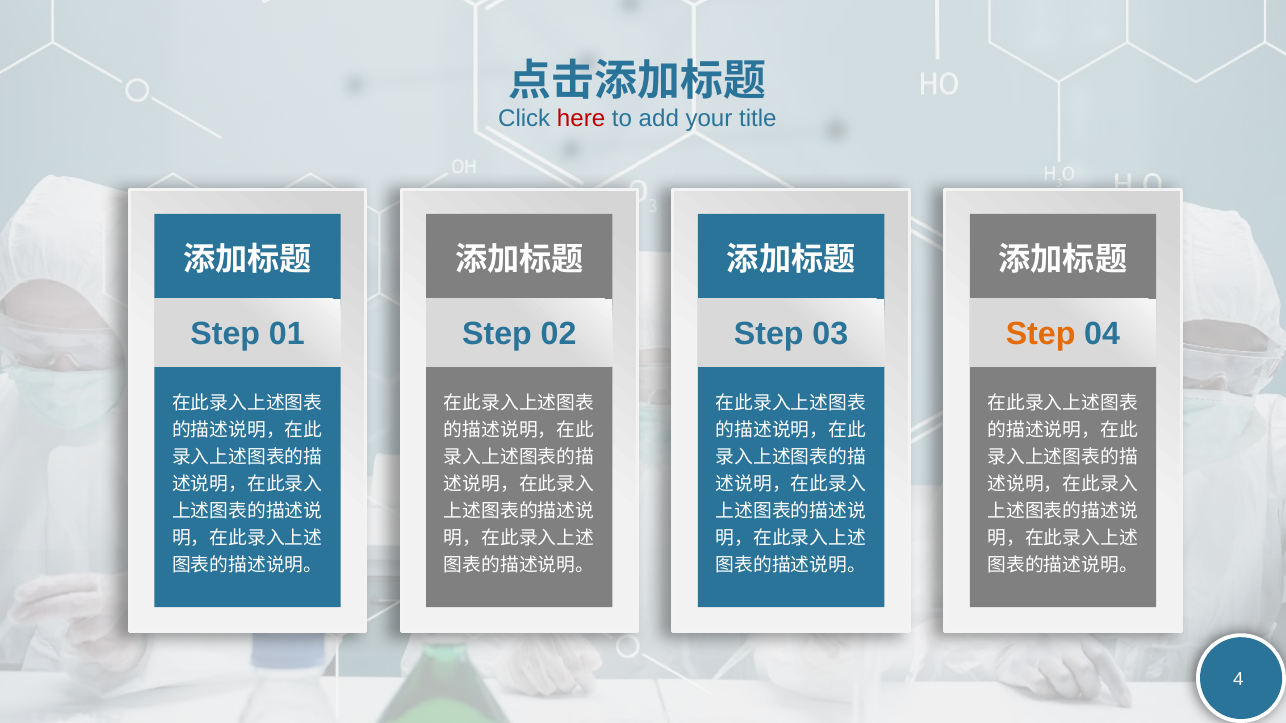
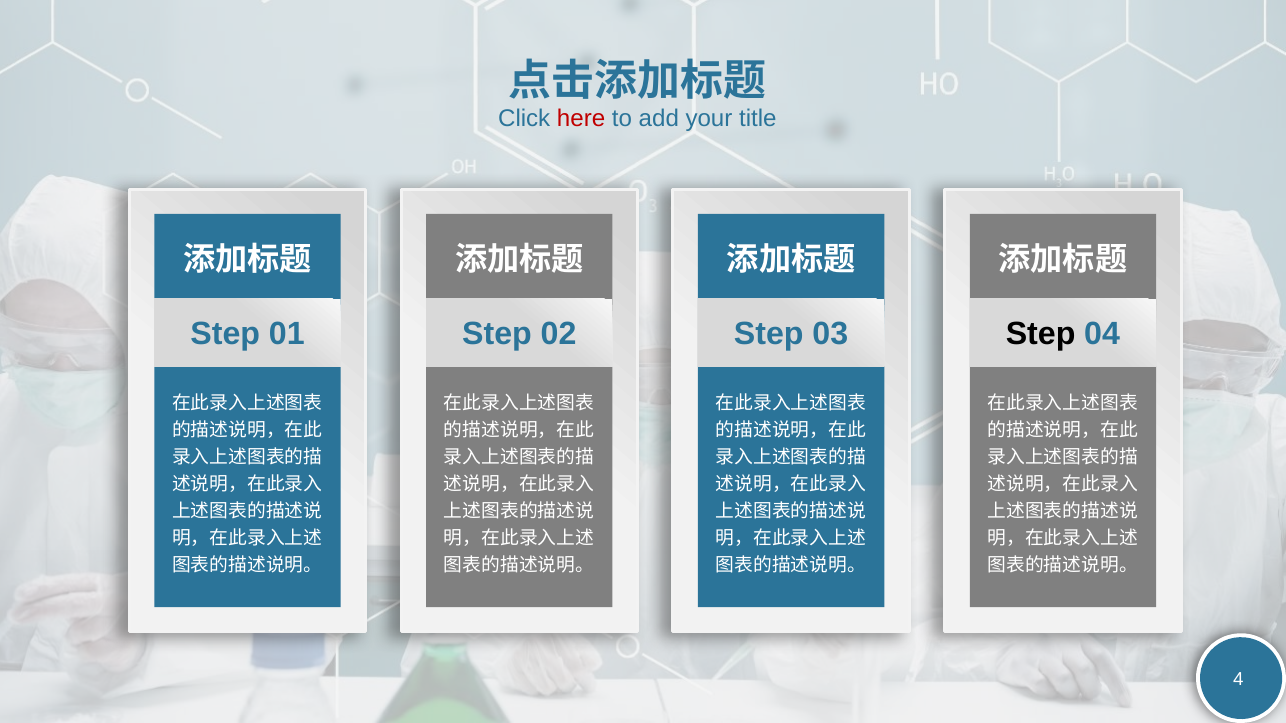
Step at (1041, 334) colour: orange -> black
